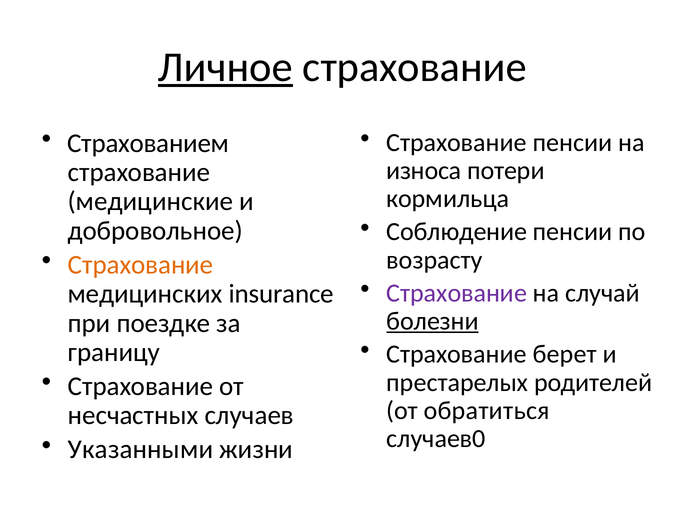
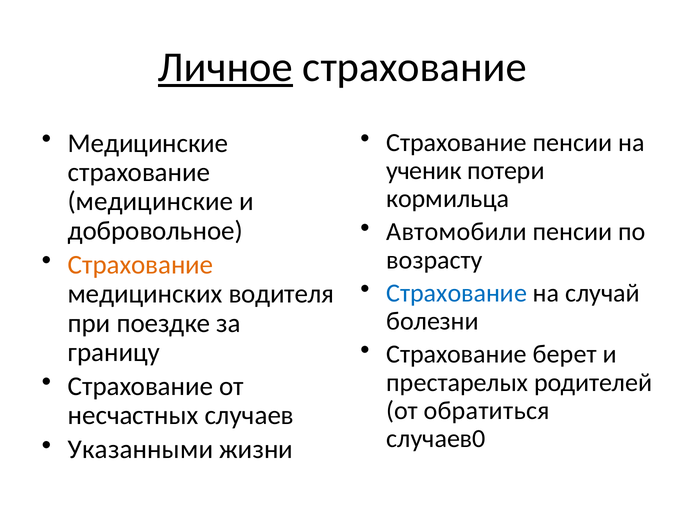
Страхованием at (148, 143): Страхованием -> Медицинские
износа: износа -> ученик
Соблюдение: Соблюдение -> Автомобили
Страхование at (457, 293) colour: purple -> blue
insurance: insurance -> водителя
болезни underline: present -> none
